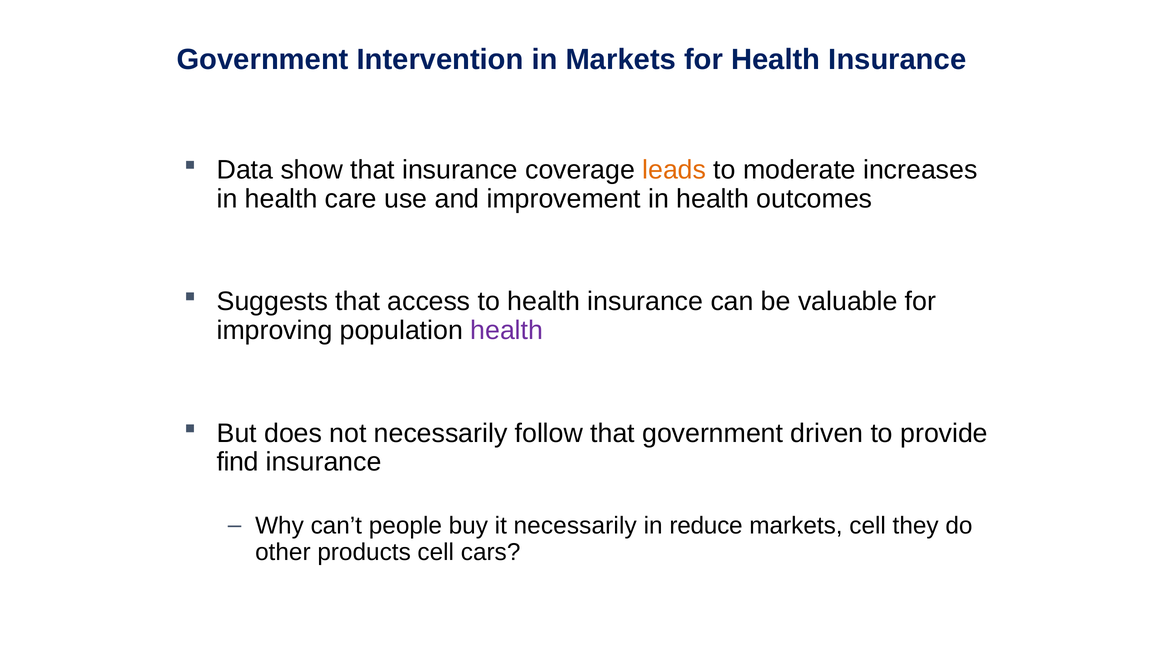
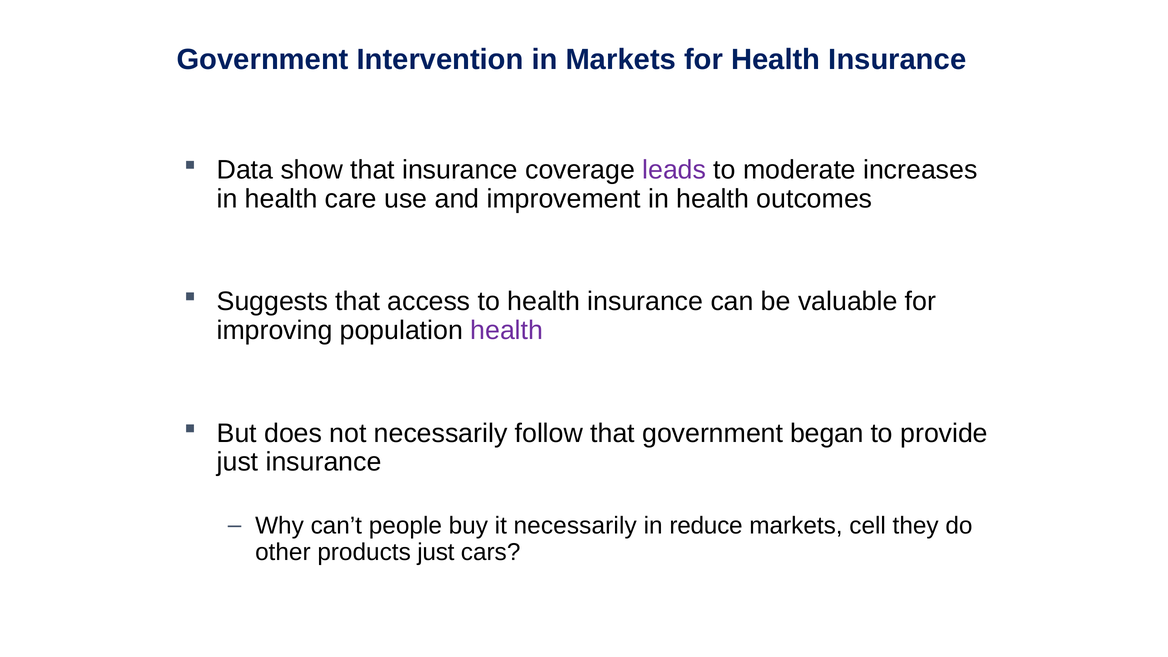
leads colour: orange -> purple
driven: driven -> began
find at (238, 462): find -> just
products cell: cell -> just
